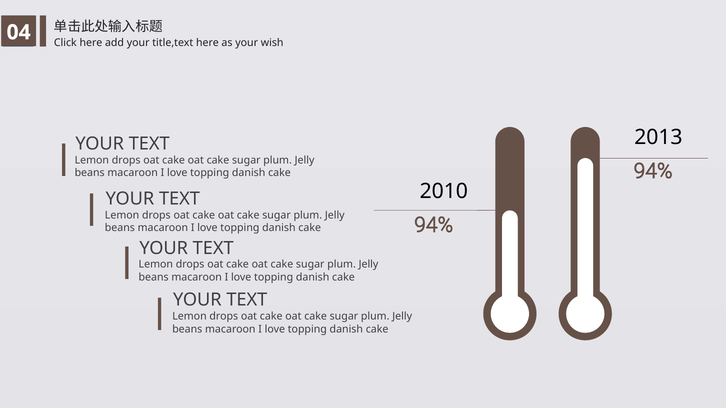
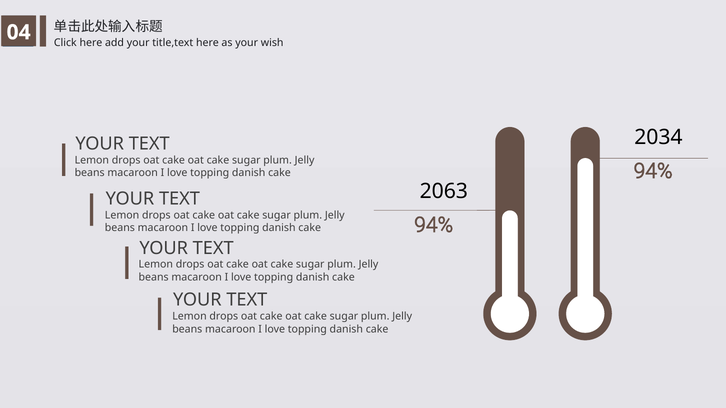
2013: 2013 -> 2034
2010: 2010 -> 2063
